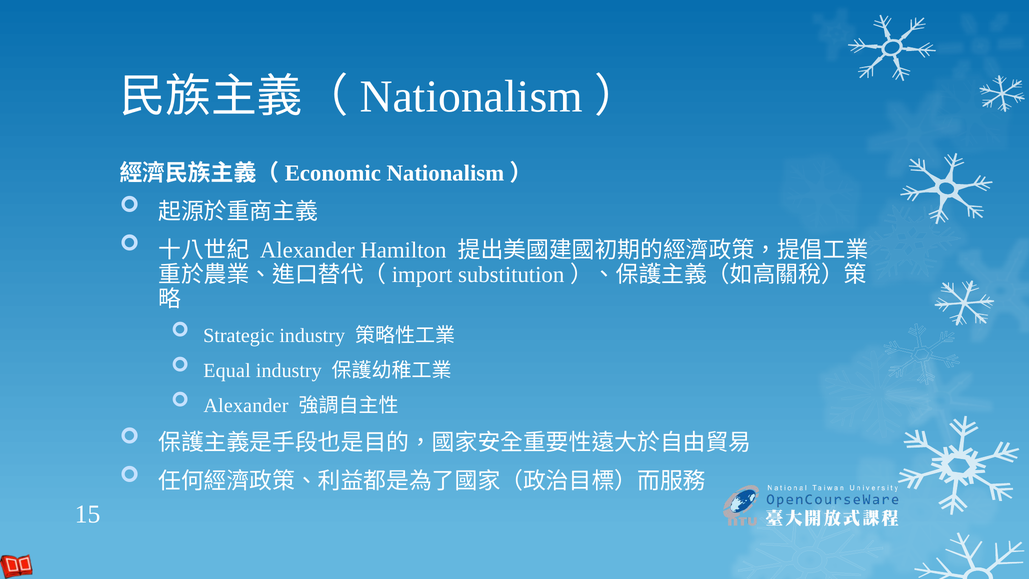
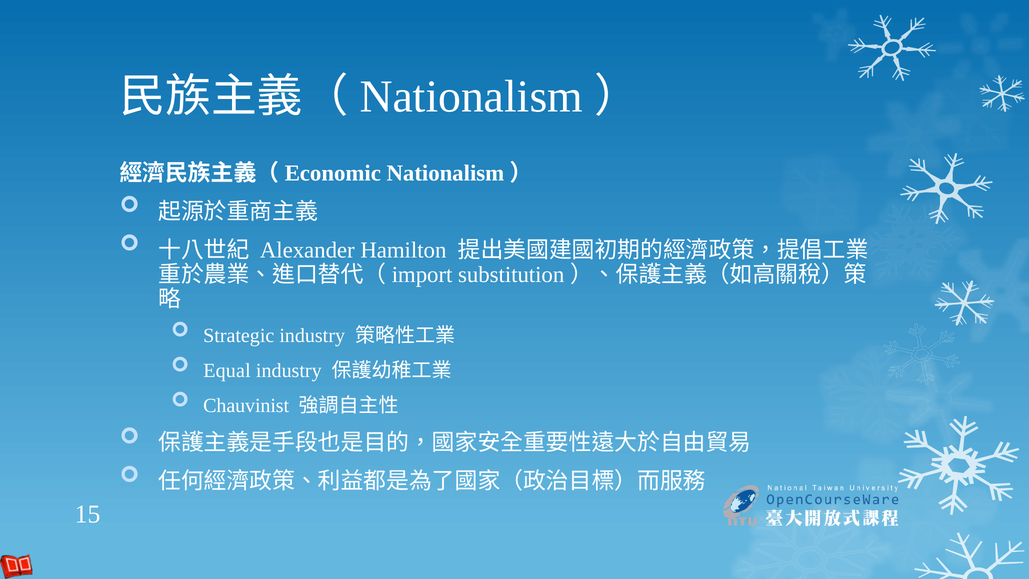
Alexander at (246, 405): Alexander -> Chauvinist
